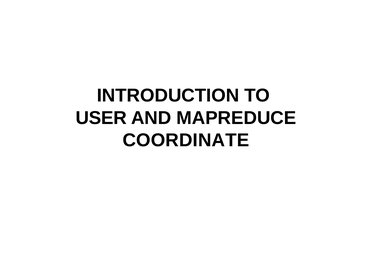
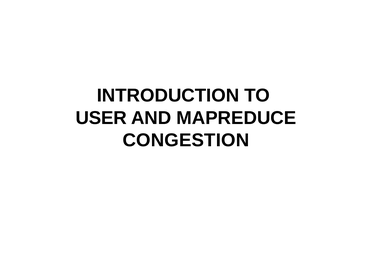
COORDINATE: COORDINATE -> CONGESTION
